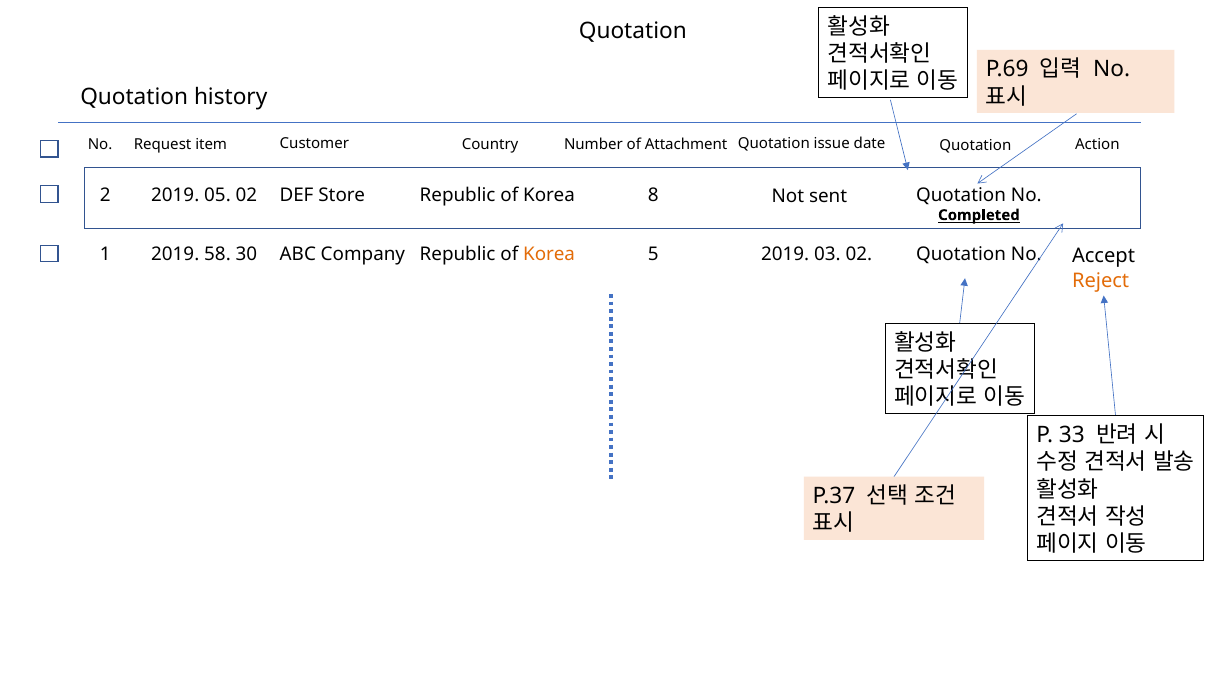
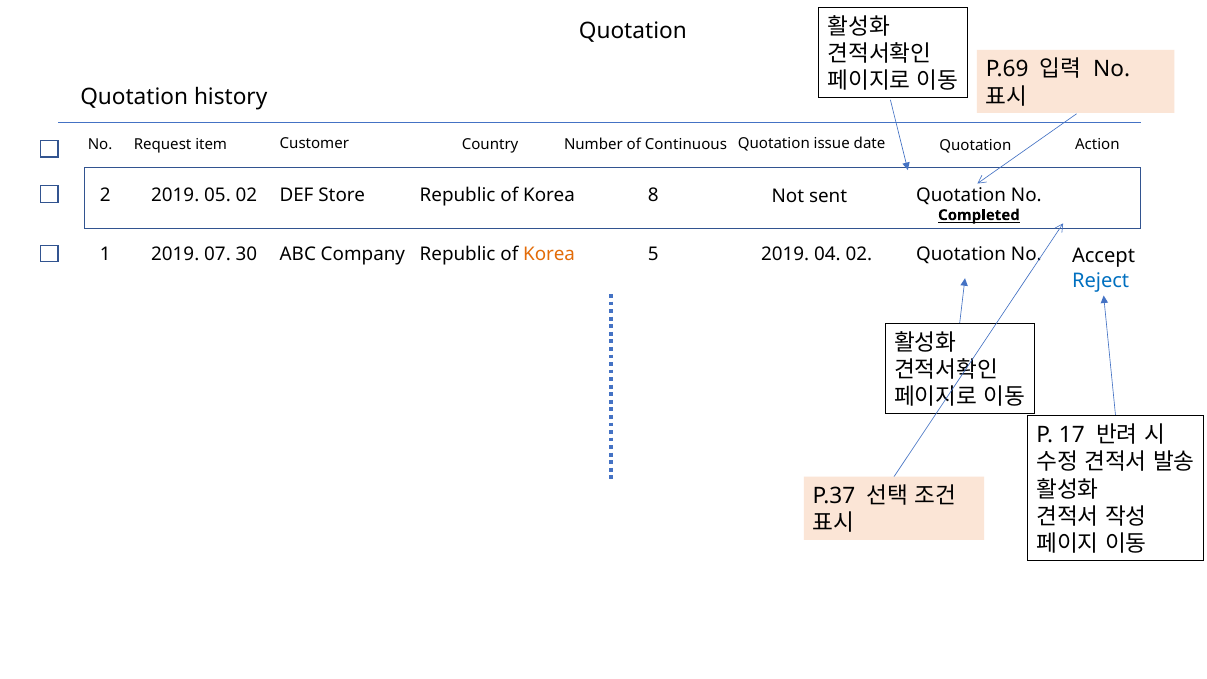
Attachment: Attachment -> Continuous
58: 58 -> 07
03: 03 -> 04
Reject colour: orange -> blue
33: 33 -> 17
